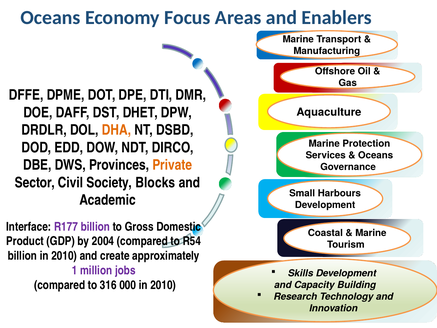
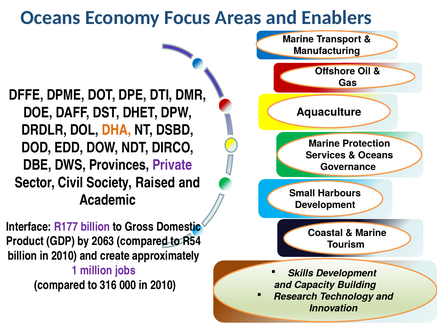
Private colour: orange -> purple
Blocks: Blocks -> Raised
2004: 2004 -> 2063
